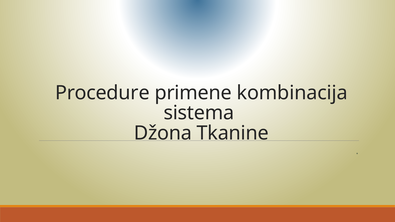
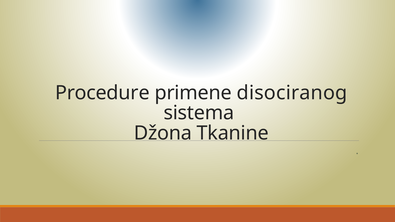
kombinacija: kombinacija -> disociranog
